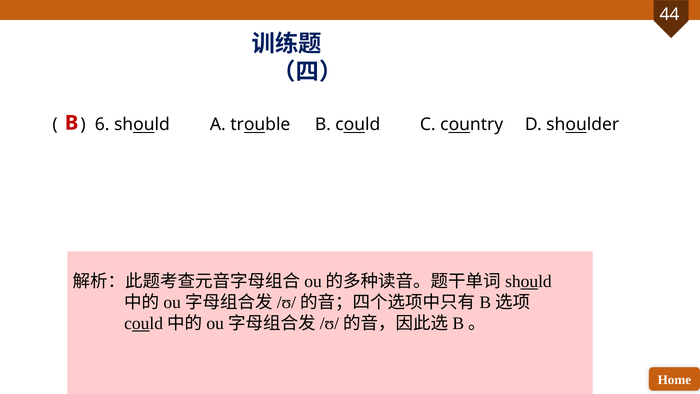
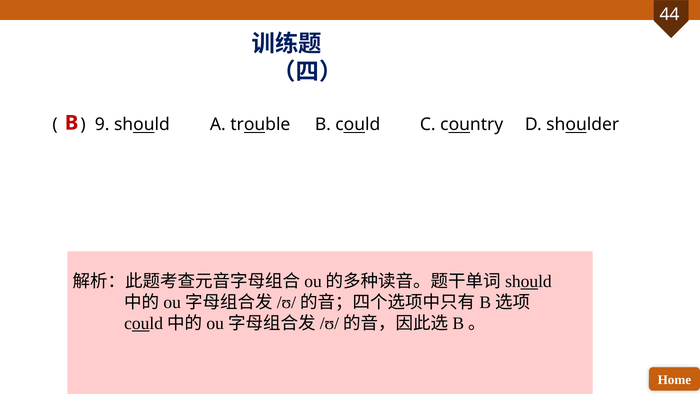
6: 6 -> 9
